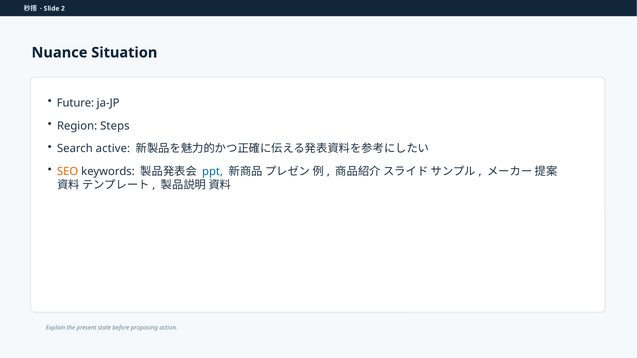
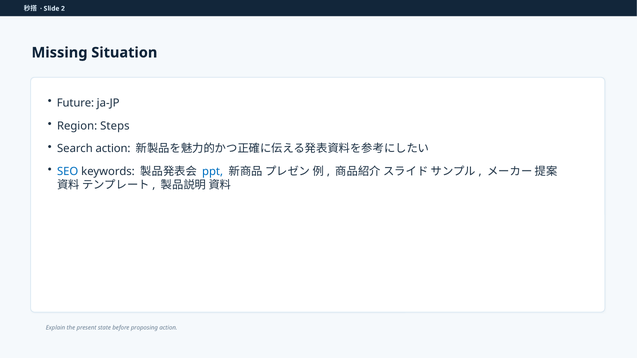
Nuance: Nuance -> Missing
Search active: active -> action
SEO colour: orange -> blue
